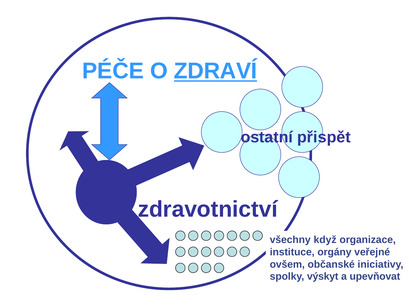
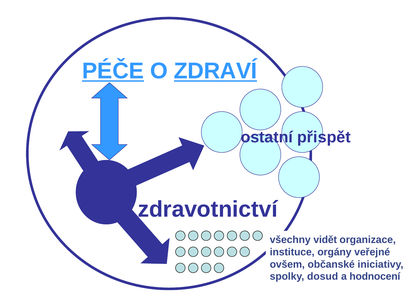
PÉČE underline: none -> present
když: když -> vidět
výskyt: výskyt -> dosud
upevňovat: upevňovat -> hodnocení
